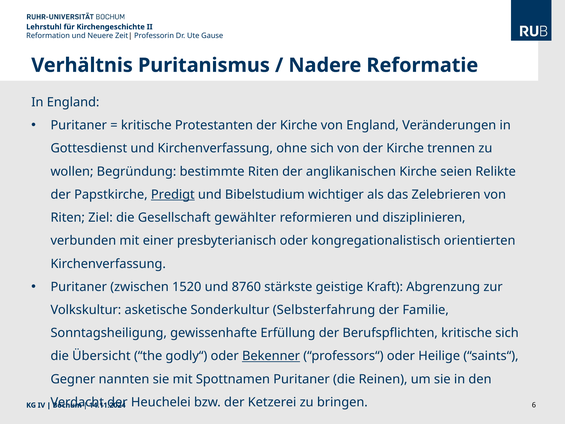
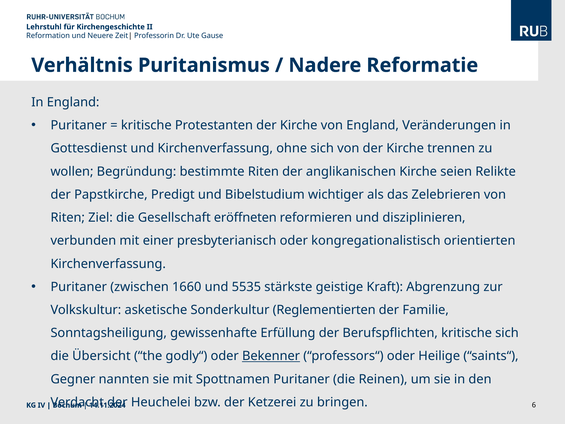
Predigt underline: present -> none
gewählter: gewählter -> eröffneten
1520: 1520 -> 1660
8760: 8760 -> 5535
Selbsterfahrung: Selbsterfahrung -> Reglementierten
